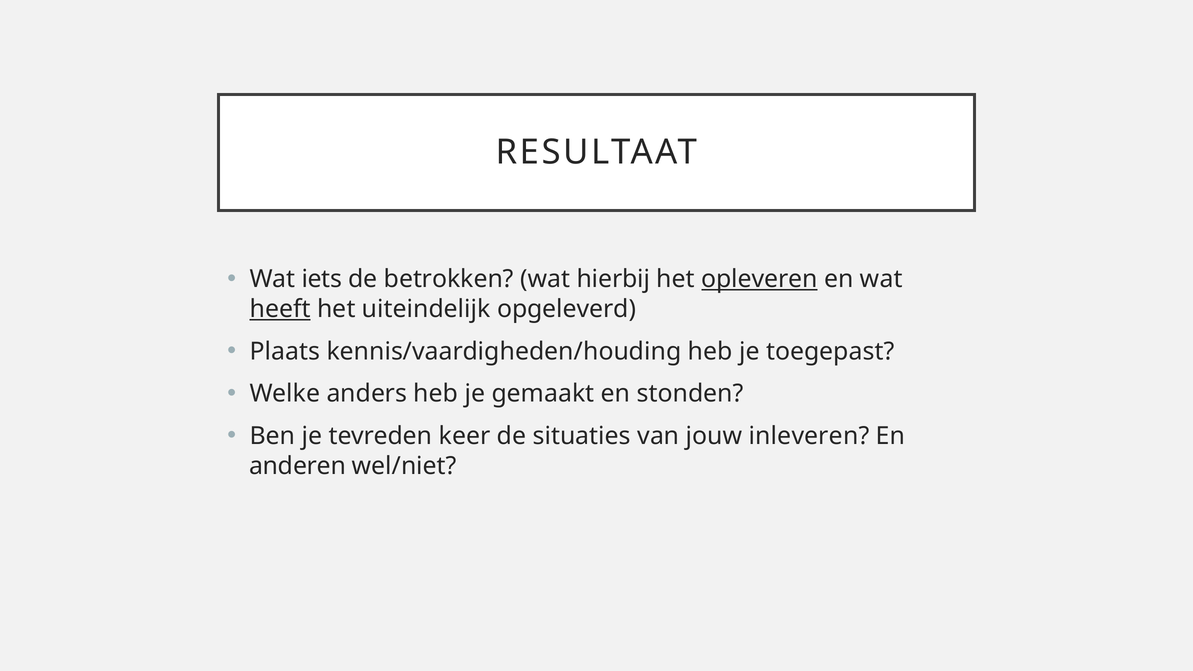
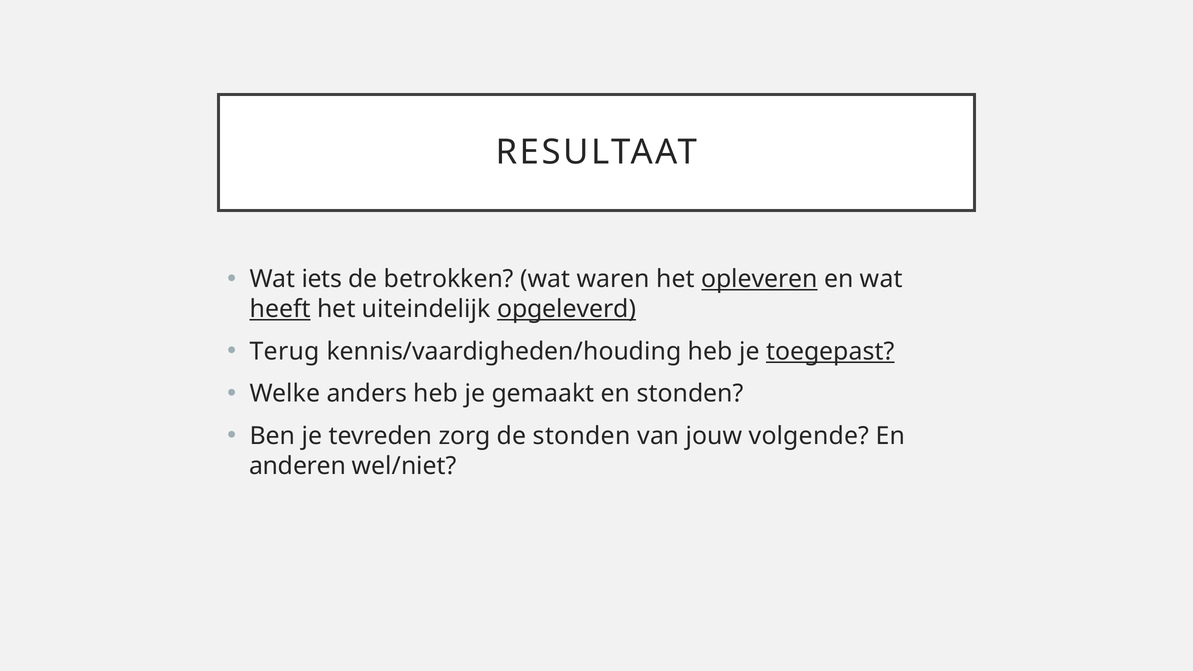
hierbij: hierbij -> waren
opgeleverd underline: none -> present
Plaats: Plaats -> Terug
toegepast underline: none -> present
keer: keer -> zorg
de situaties: situaties -> stonden
inleveren: inleveren -> volgende
